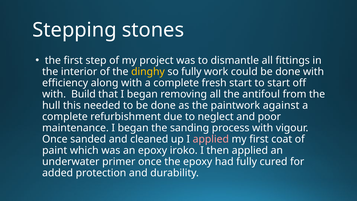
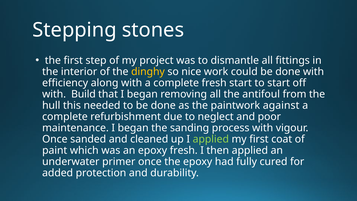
so fully: fully -> nice
applied at (211, 139) colour: pink -> light green
epoxy iroko: iroko -> fresh
